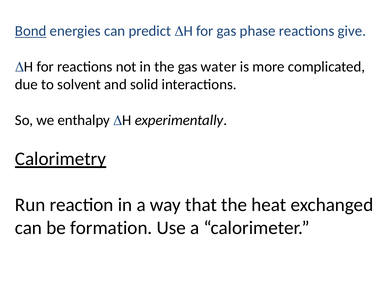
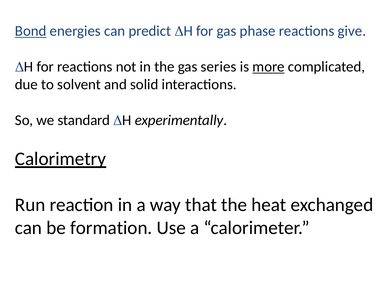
water: water -> series
more underline: none -> present
enthalpy: enthalpy -> standard
